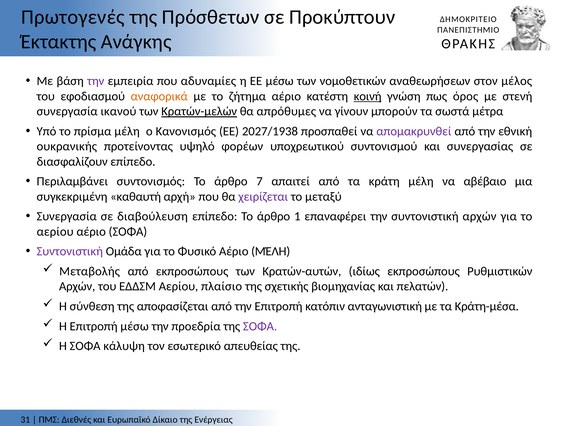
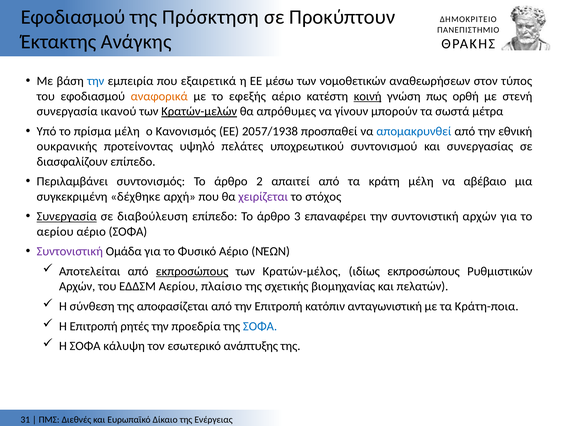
Πρωτογενές at (73, 17): Πρωτογενές -> Εφοδιασμού
Πρόσθετων: Πρόσθετων -> Πρόσκτηση
την at (96, 81) colour: purple -> blue
αδυναμίες: αδυναμίες -> εξαιρετικά
μέλος: μέλος -> τύπος
ζήτημα: ζήτημα -> εφεξής
όρος: όρος -> ορθή
2027/1938: 2027/1938 -> 2057/1938
απομακρυνθεί colour: purple -> blue
φορέων: φορέων -> πελάτες
7: 7 -> 2
καθαυτή: καθαυτή -> δέχθηκε
μεταξύ: μεταξύ -> στόχος
Συνεργασία at (67, 216) underline: none -> present
άρθρο 1: 1 -> 3
Αέριο ΜΈΛΗ: ΜΈΛΗ -> ΝΈΩΝ
Μεταβολής: Μεταβολής -> Αποτελείται
εκπροσώπους at (192, 271) underline: none -> present
Κρατών-αυτών: Κρατών-αυτών -> Κρατών-μέλος
Κράτη-μέσα: Κράτη-μέσα -> Κράτη-ποια
Επιτροπή μέσω: μέσω -> ρητές
ΣΟΦΑ at (260, 326) colour: purple -> blue
απευθείας: απευθείας -> ανάπτυξης
